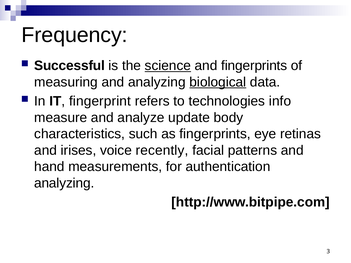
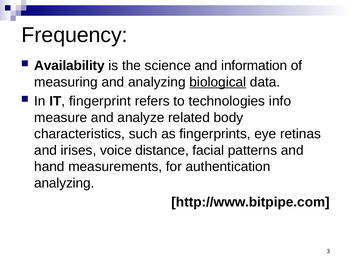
Successful: Successful -> Availability
science underline: present -> none
and fingerprints: fingerprints -> information
update: update -> related
recently: recently -> distance
